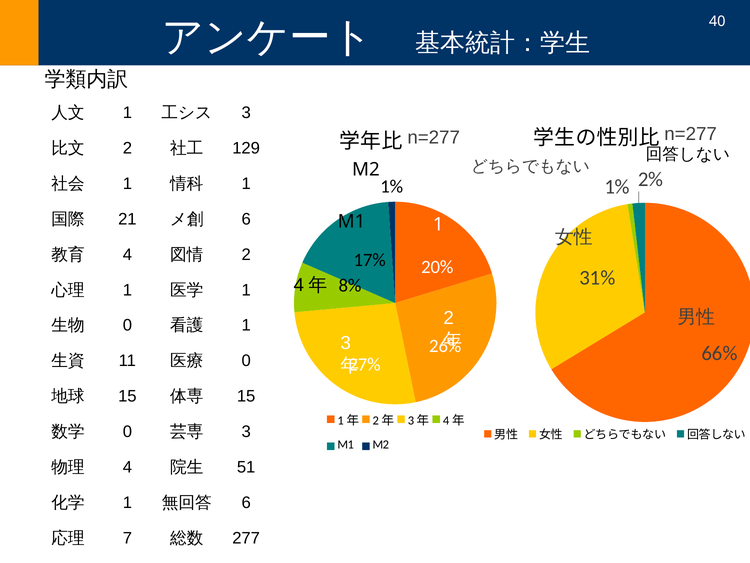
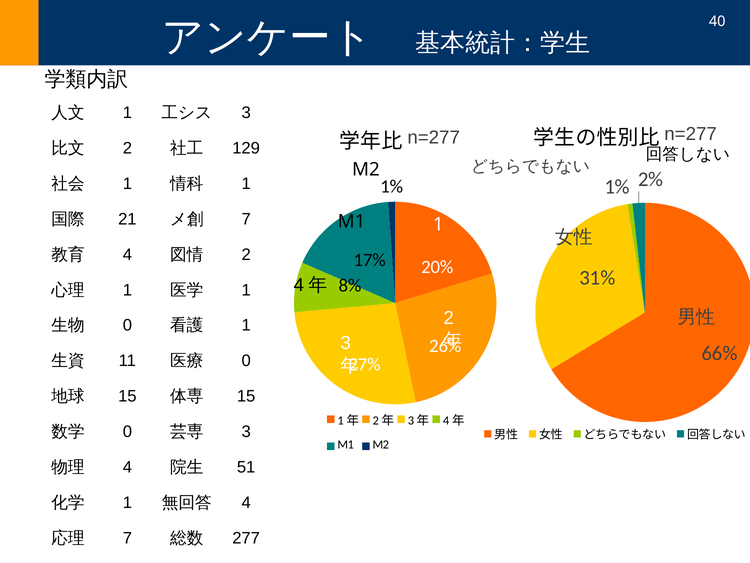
6 at (246, 219): 6 -> 7
6 at (246, 502): 6 -> 4
